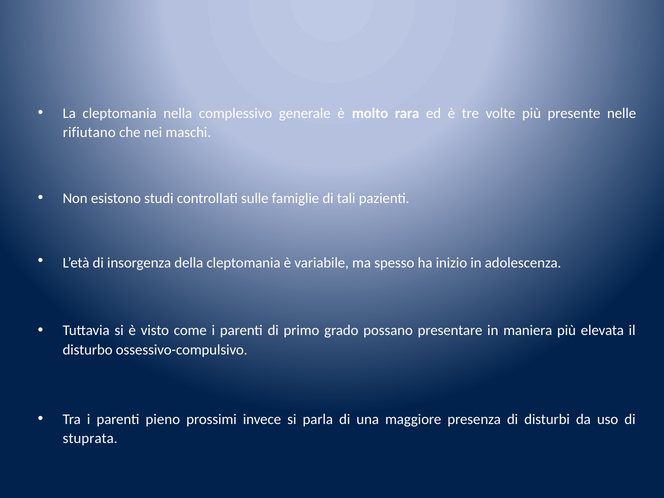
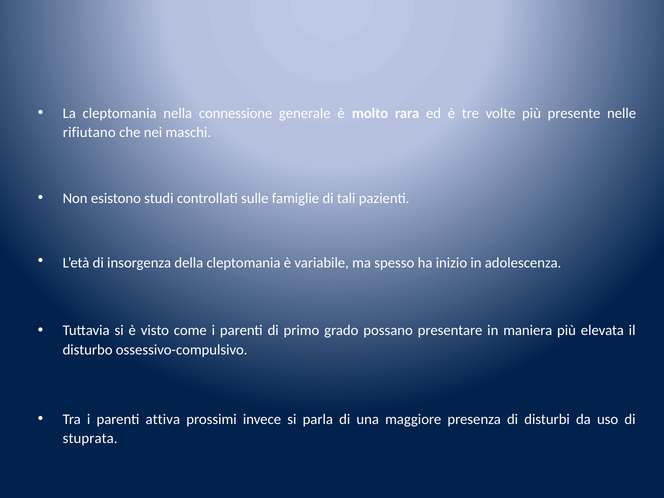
complessivo: complessivo -> connessione
pieno: pieno -> attiva
